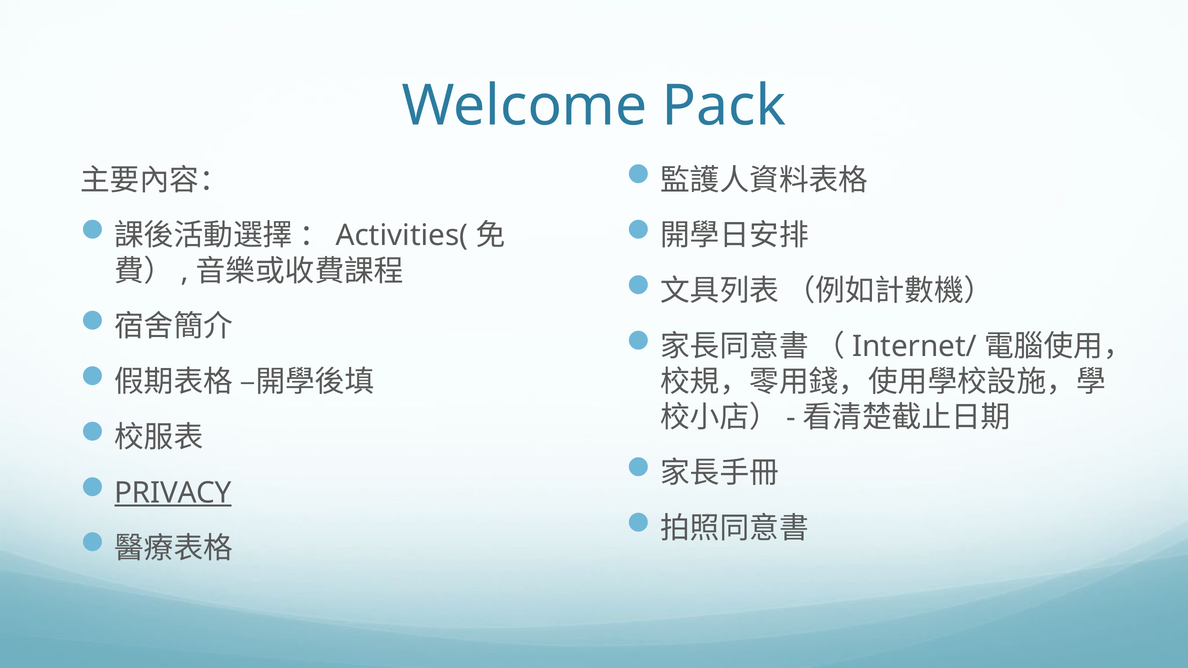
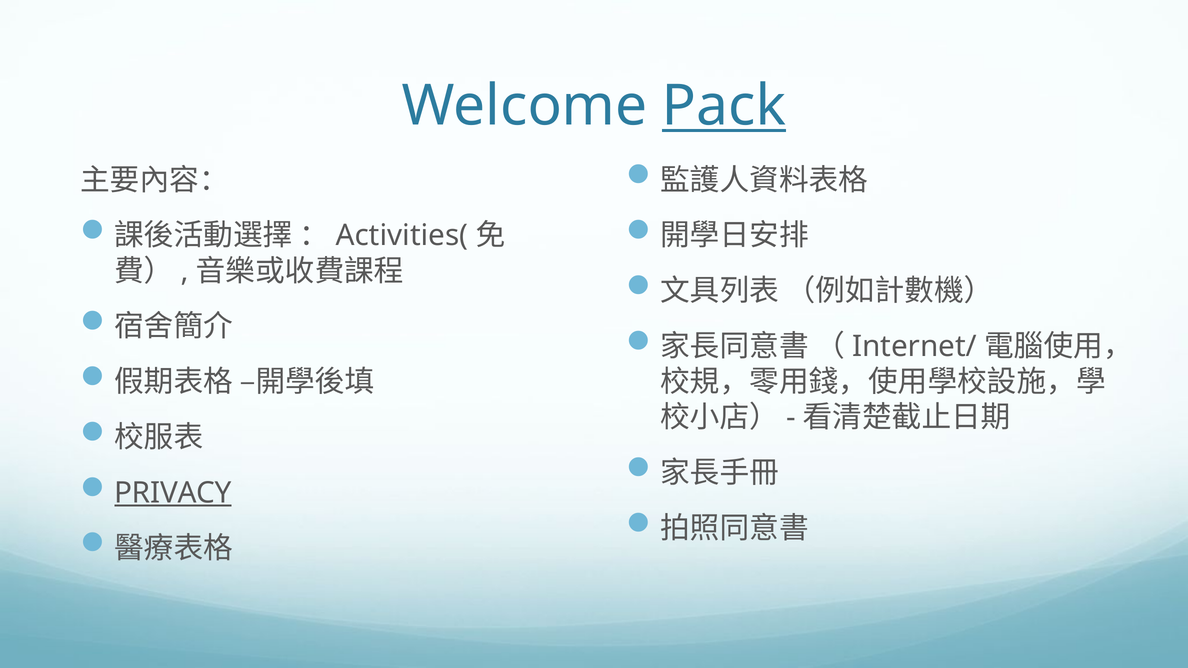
Pack underline: none -> present
